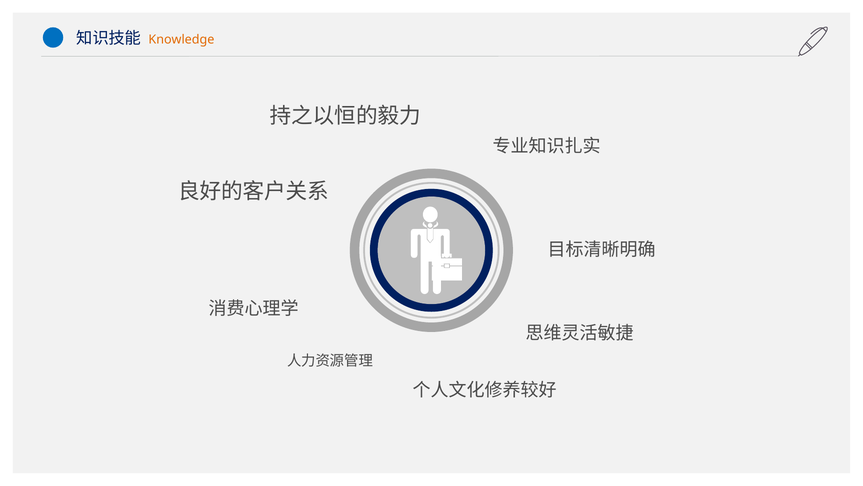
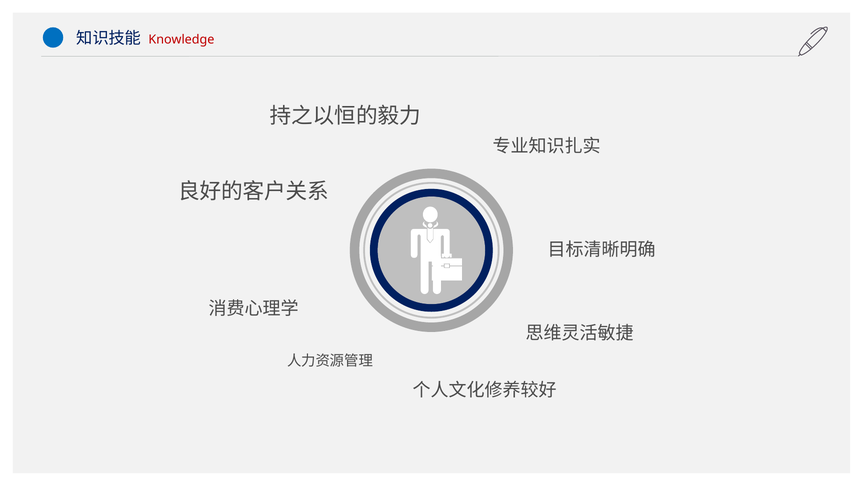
Knowledge colour: orange -> red
